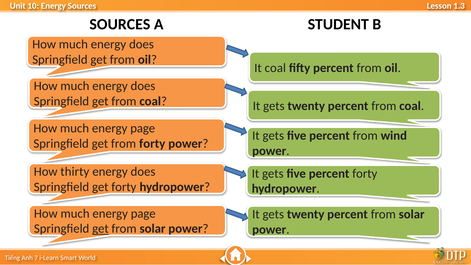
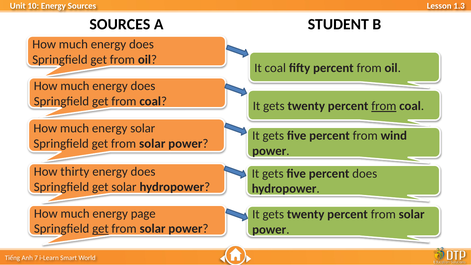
from at (384, 106) underline: none -> present
page at (143, 128): page -> solar
forty at (152, 144): forty -> solar
percent forty: forty -> does
get forty: forty -> solar
